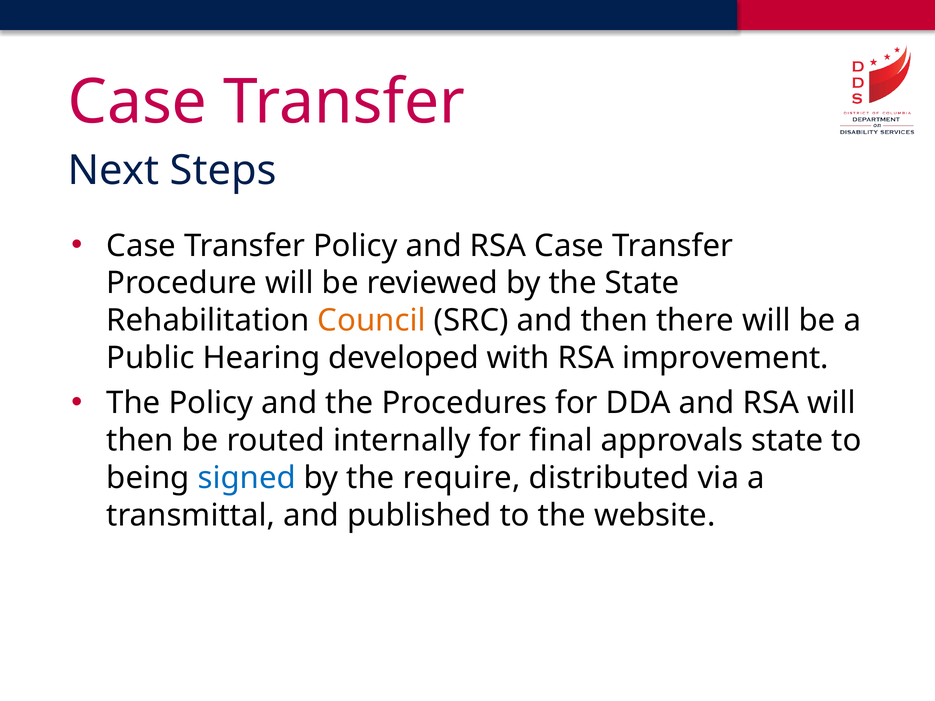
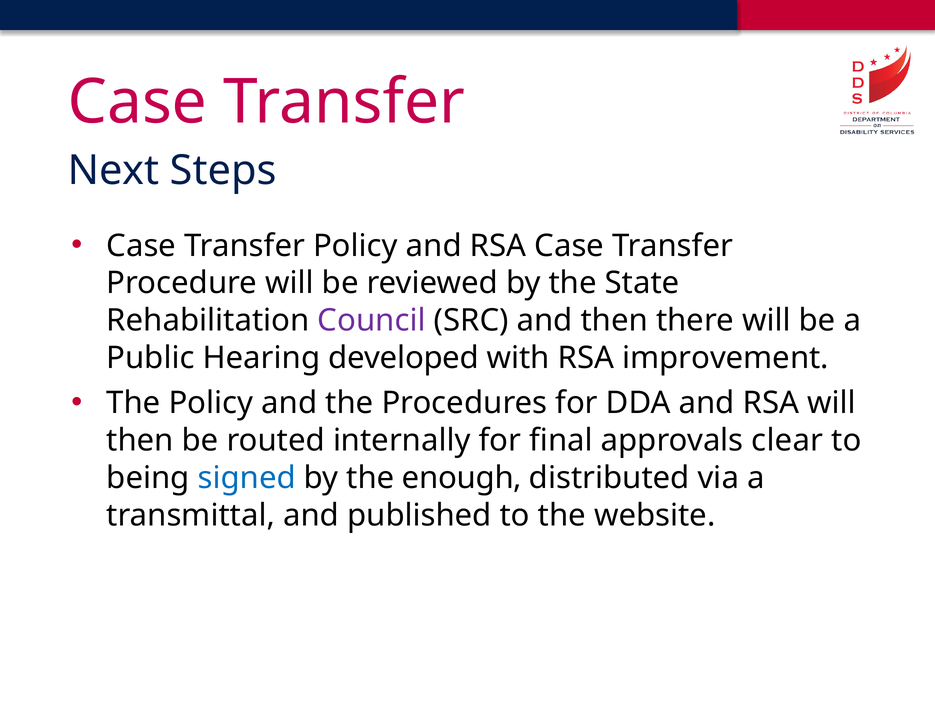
Council colour: orange -> purple
approvals state: state -> clear
require: require -> enough
